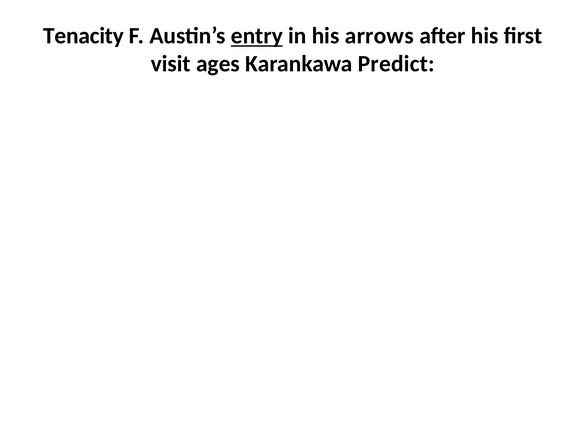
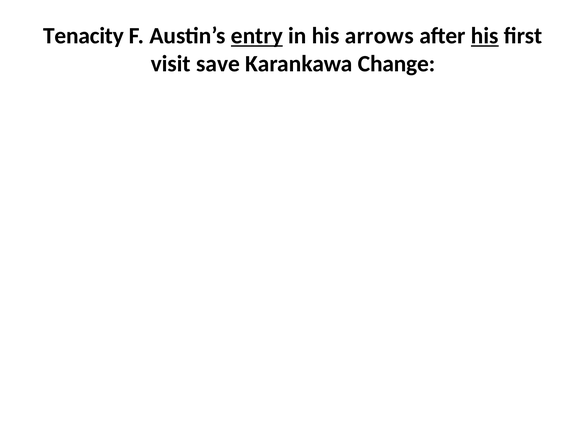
his at (485, 36) underline: none -> present
ages: ages -> save
Predict: Predict -> Change
